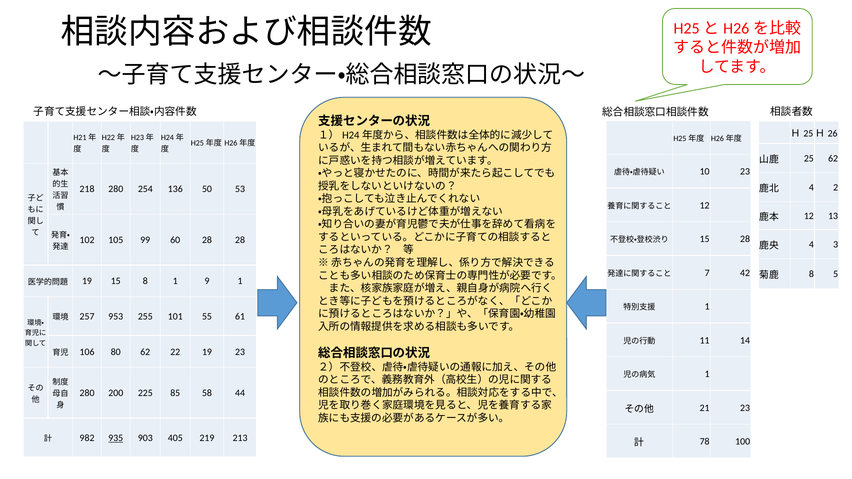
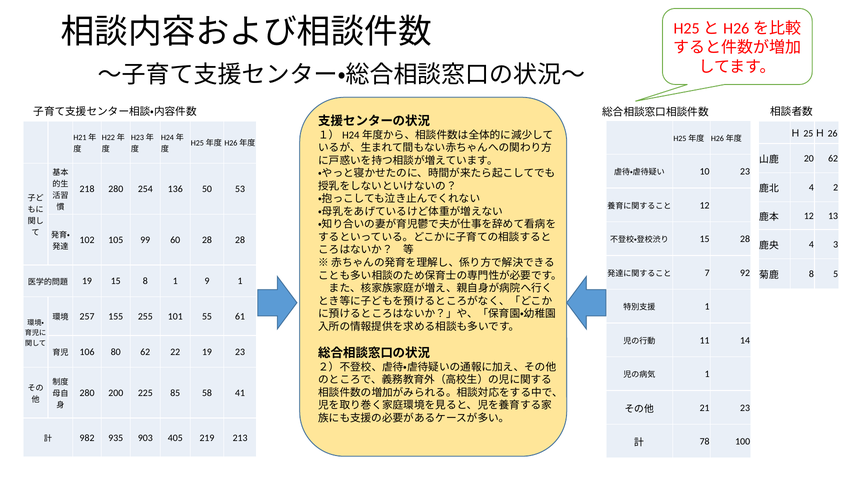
25: 25 -> 20
42: 42 -> 92
953: 953 -> 155
44: 44 -> 41
935 underline: present -> none
